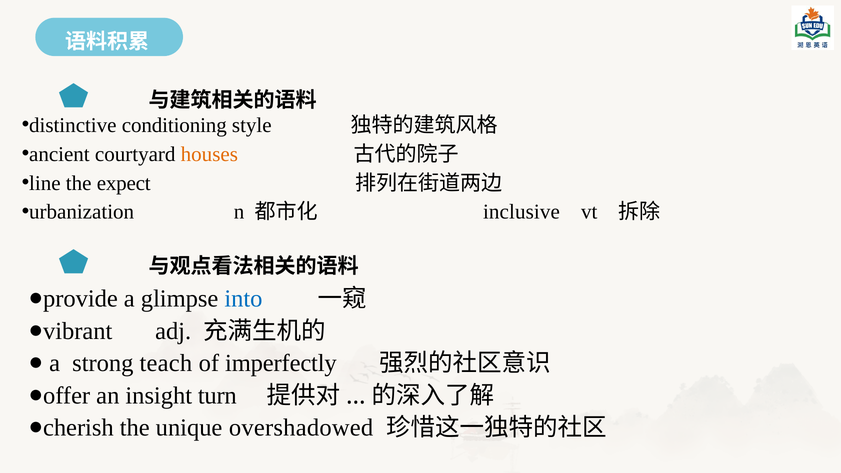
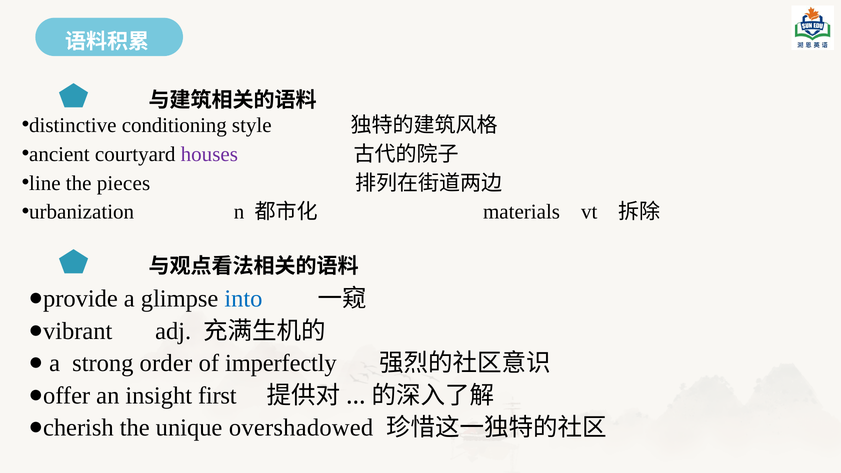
houses colour: orange -> purple
expect: expect -> pieces
inclusive: inclusive -> materials
teach: teach -> order
turn: turn -> first
